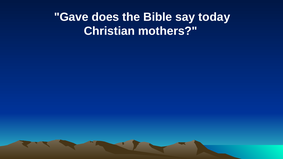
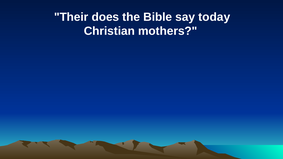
Gave: Gave -> Their
